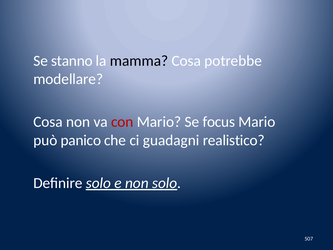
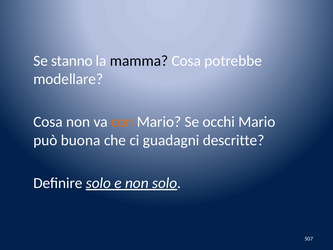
con colour: red -> orange
focus: focus -> occhi
panico: panico -> buona
realistico: realistico -> descritte
